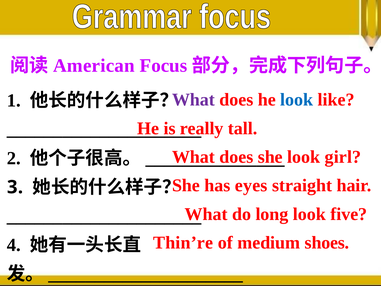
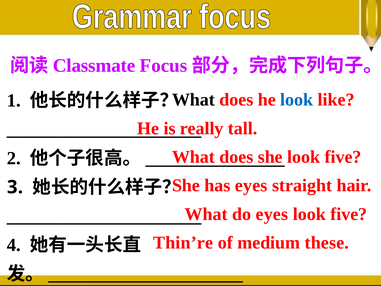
American: American -> Classmate
What at (193, 100) colour: purple -> black
girl at (343, 157): girl -> five
do long: long -> eyes
shoes: shoes -> these
